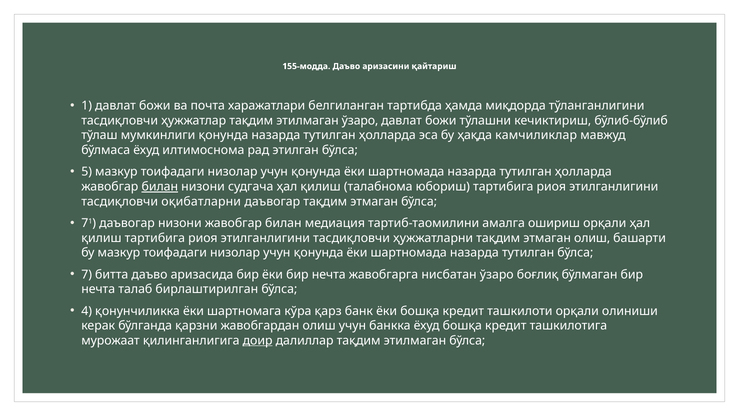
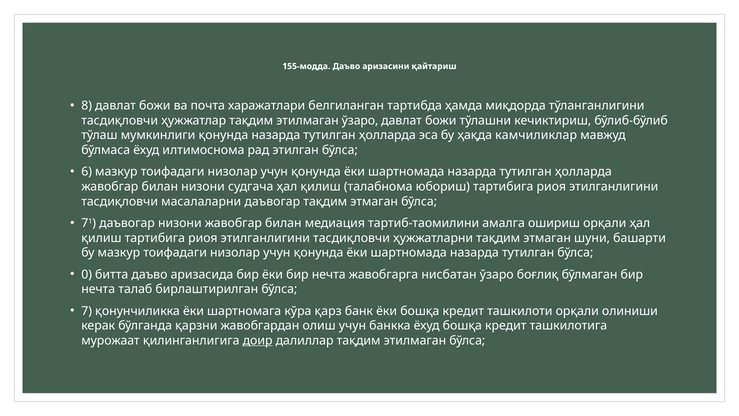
1: 1 -> 8
5: 5 -> 6
билан at (160, 187) underline: present -> none
оқибатларни: оқибатларни -> масалаларни
этмаган олиш: олиш -> шуни
7: 7 -> 0
4: 4 -> 7
